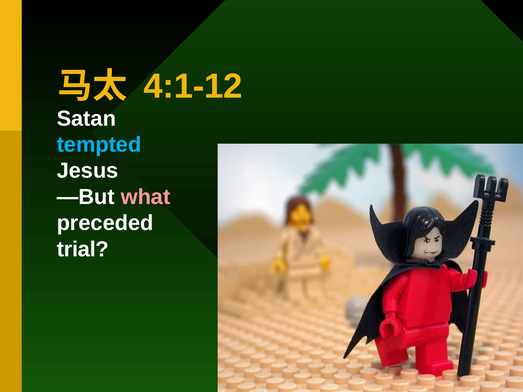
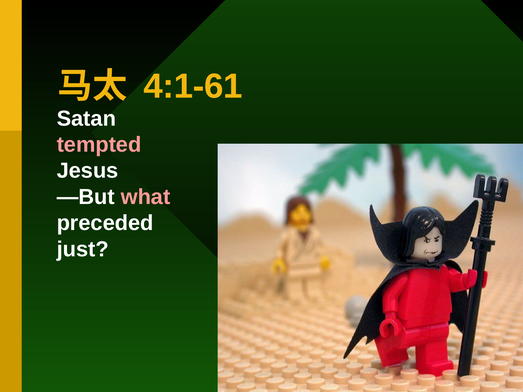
4:1-12: 4:1-12 -> 4:1-61
tempted colour: light blue -> pink
trial: trial -> just
